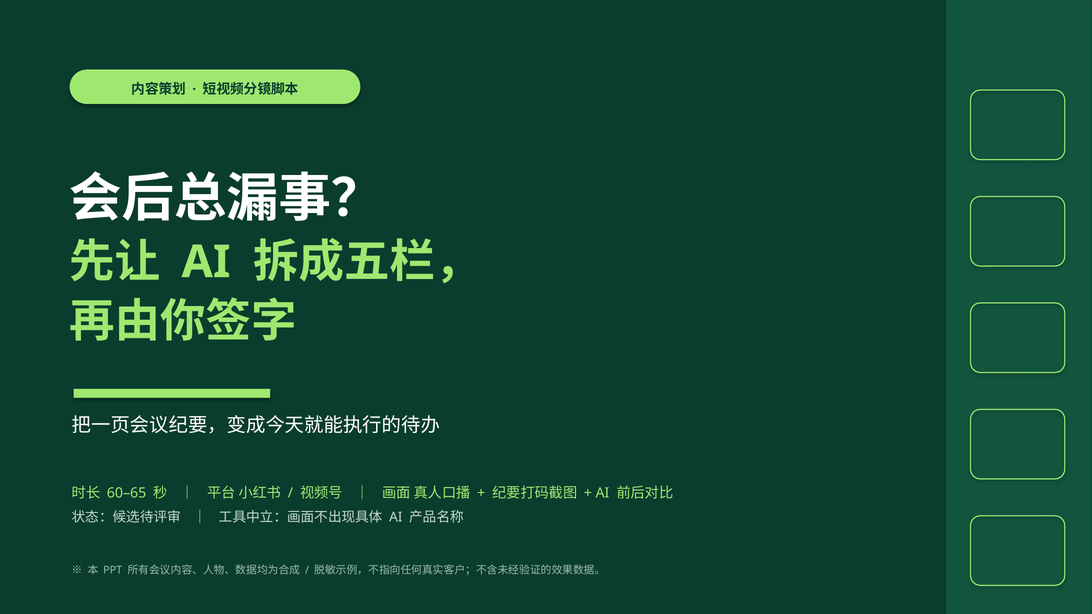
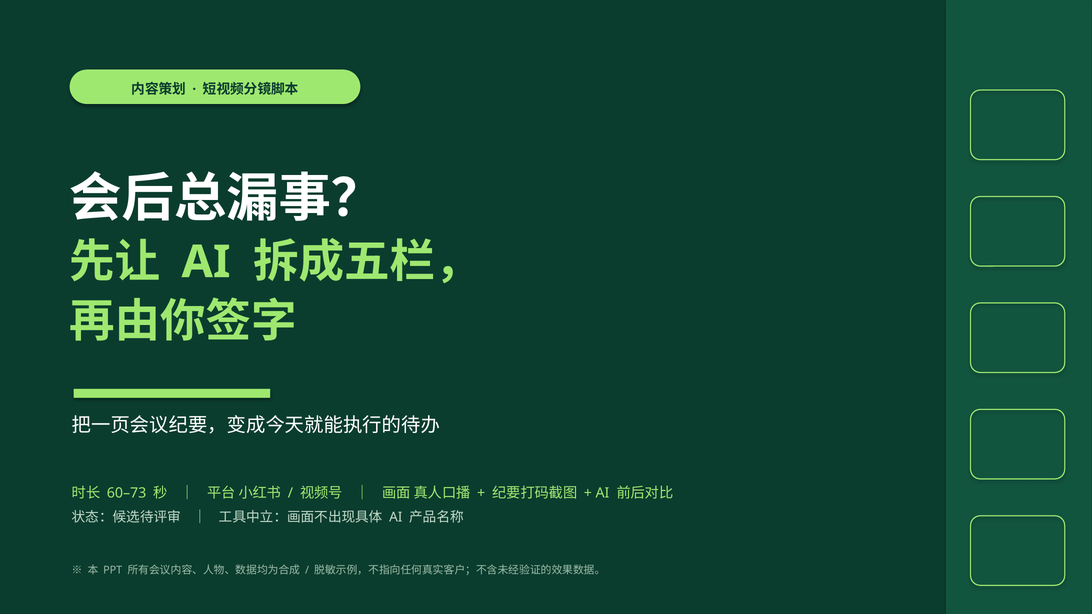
60–65: 60–65 -> 60–73
